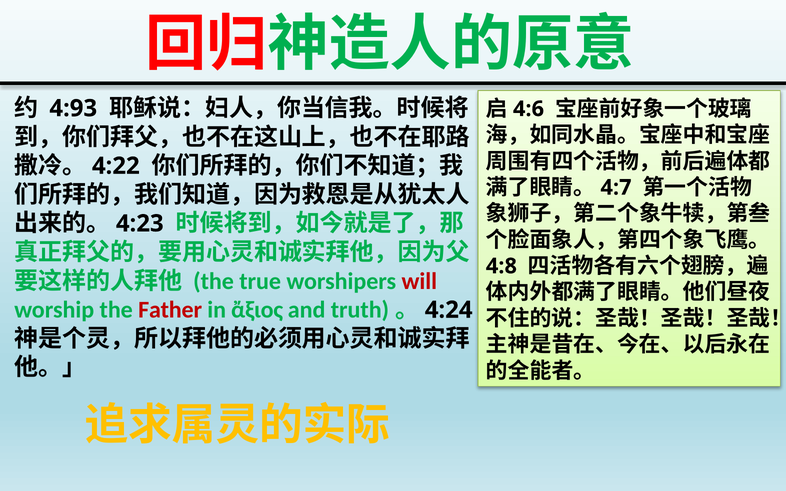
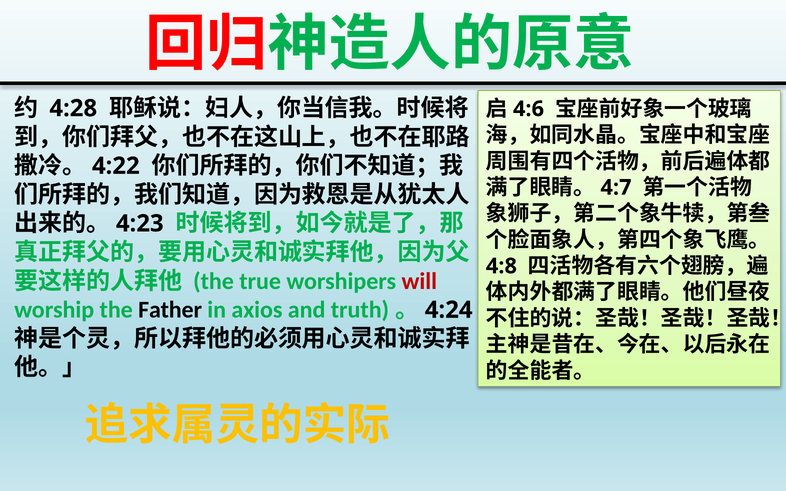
4:93: 4:93 -> 4:28
Father colour: red -> black
ἄξιος: ἄξιος -> axios
